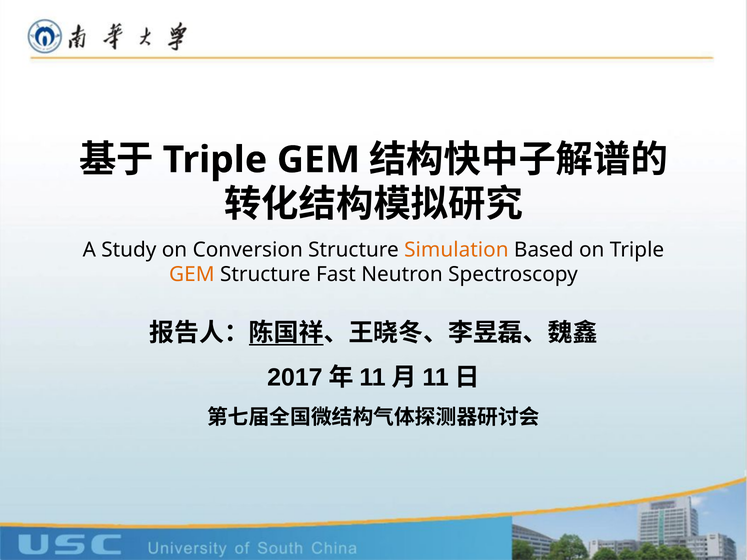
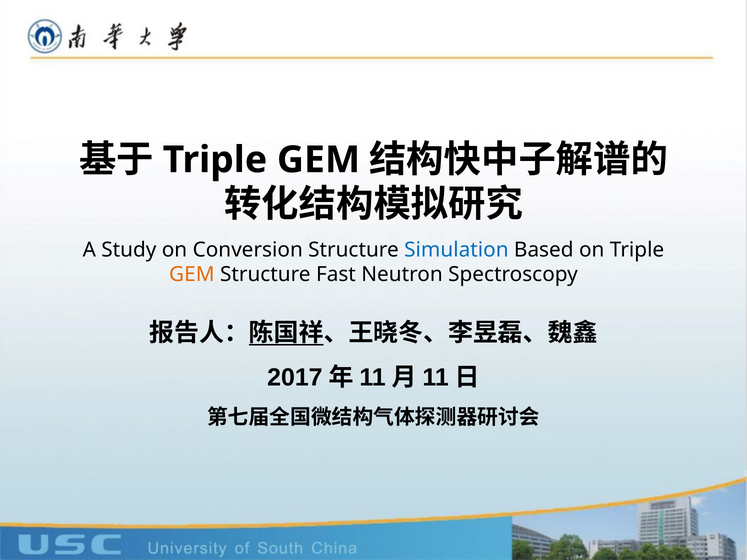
Simulation colour: orange -> blue
